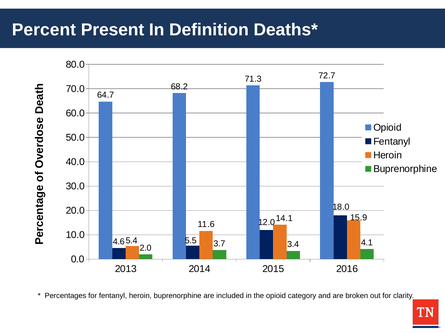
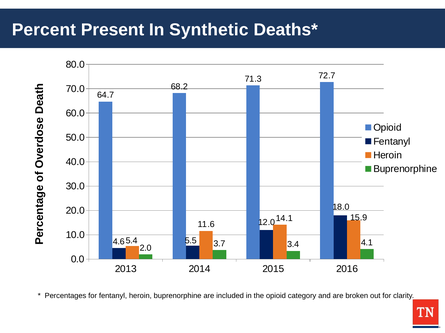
Definition: Definition -> Synthetic
